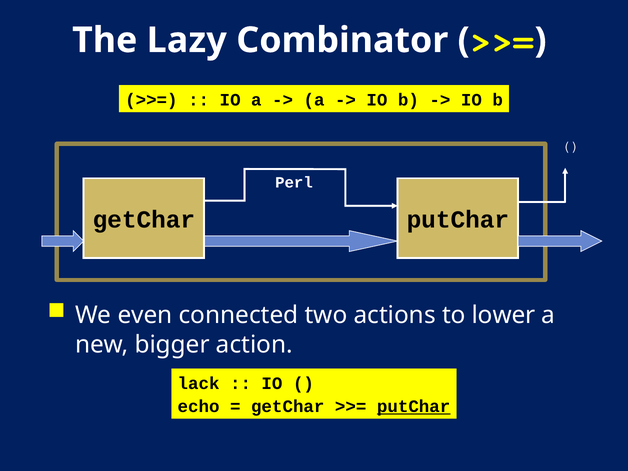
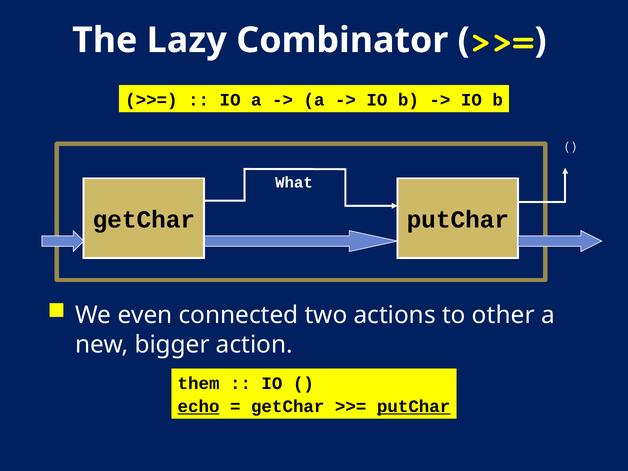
Perl: Perl -> What
lower: lower -> other
lack: lack -> them
echo underline: none -> present
